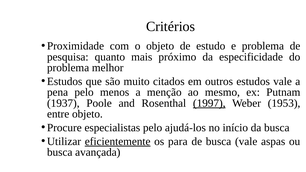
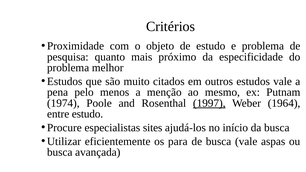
1937: 1937 -> 1974
1953: 1953 -> 1964
entre objeto: objeto -> estudo
especialistas pelo: pelo -> sites
eficientemente underline: present -> none
